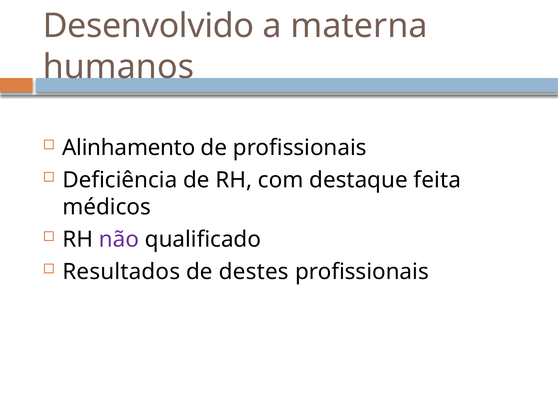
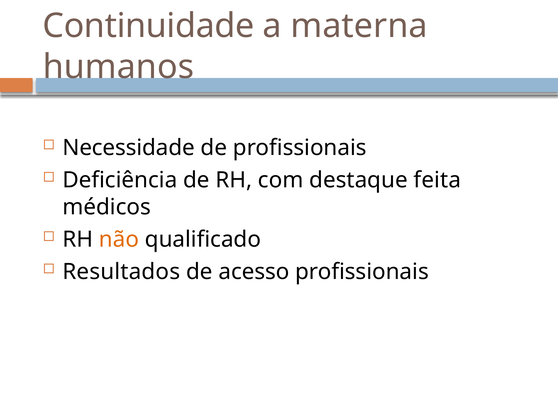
Desenvolvido: Desenvolvido -> Continuidade
Alinhamento: Alinhamento -> Necessidade
não colour: purple -> orange
destes: destes -> acesso
